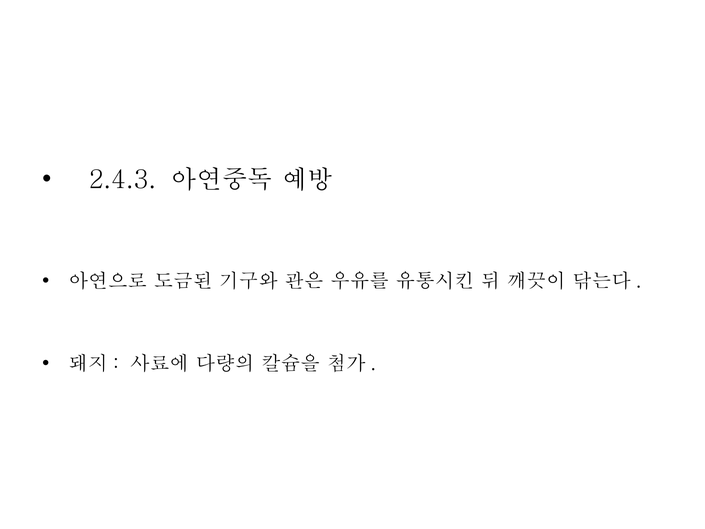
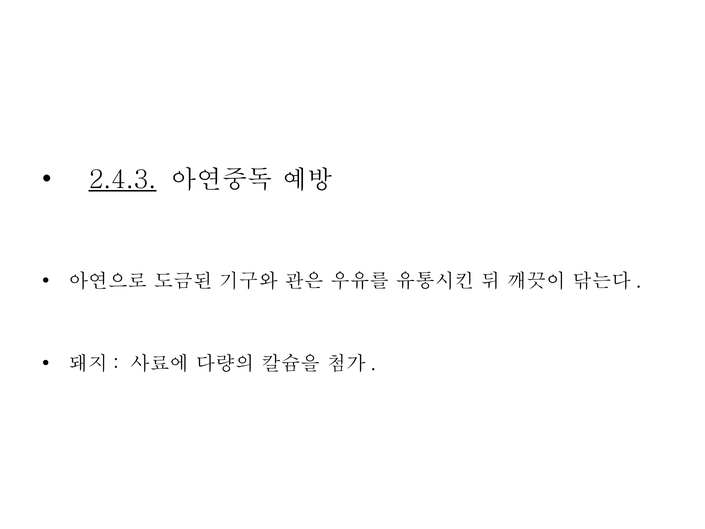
2.4.3 underline: none -> present
